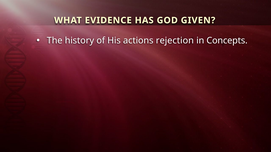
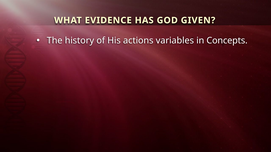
rejection: rejection -> variables
